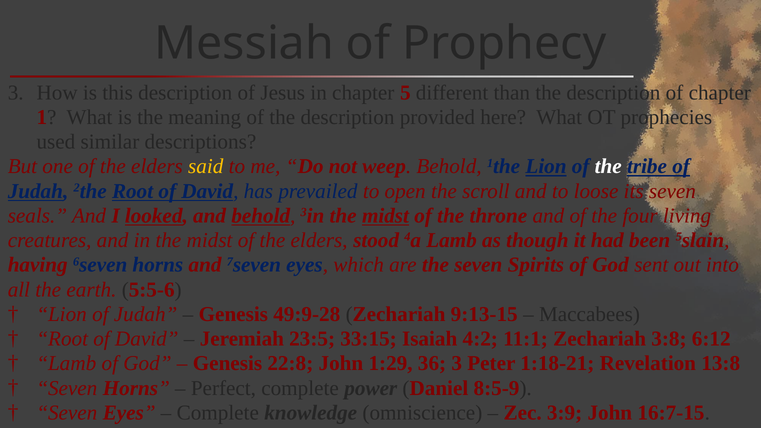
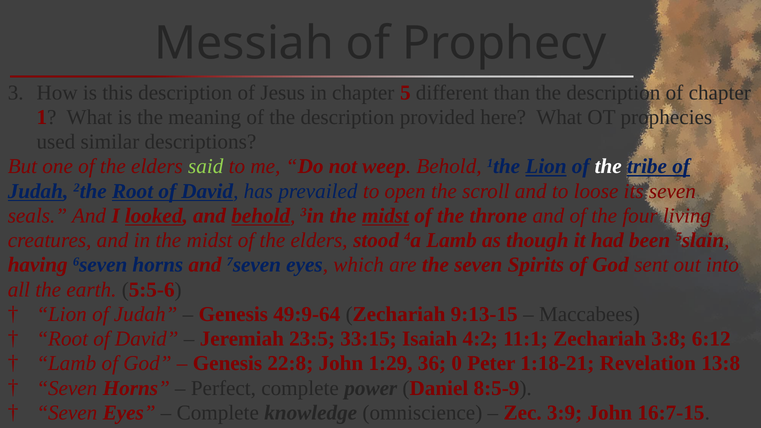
said colour: yellow -> light green
49:9-28: 49:9-28 -> 49:9-64
36 3: 3 -> 0
